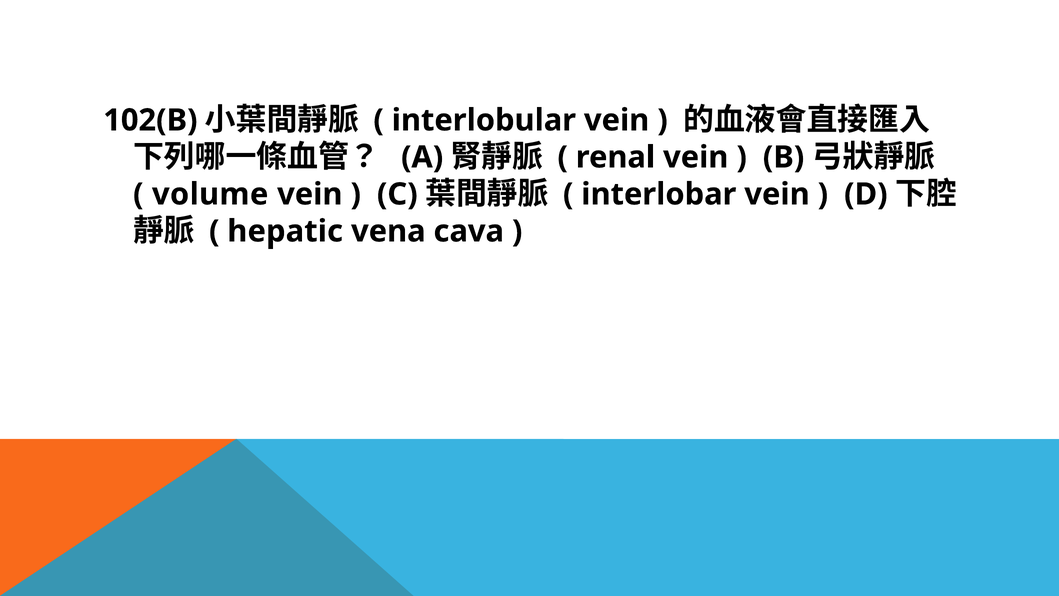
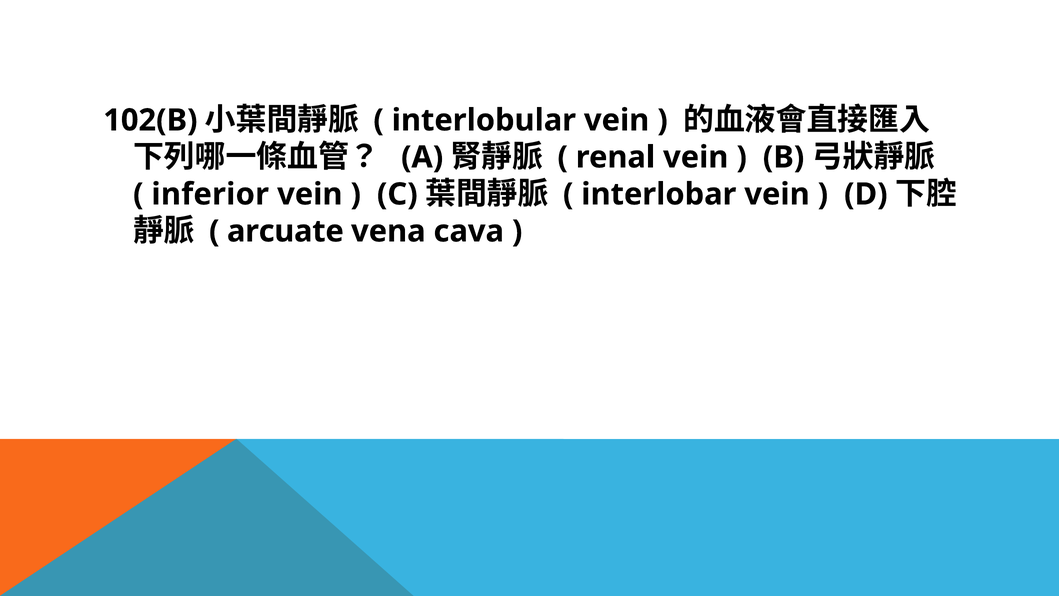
volume: volume -> inferior
hepatic: hepatic -> arcuate
